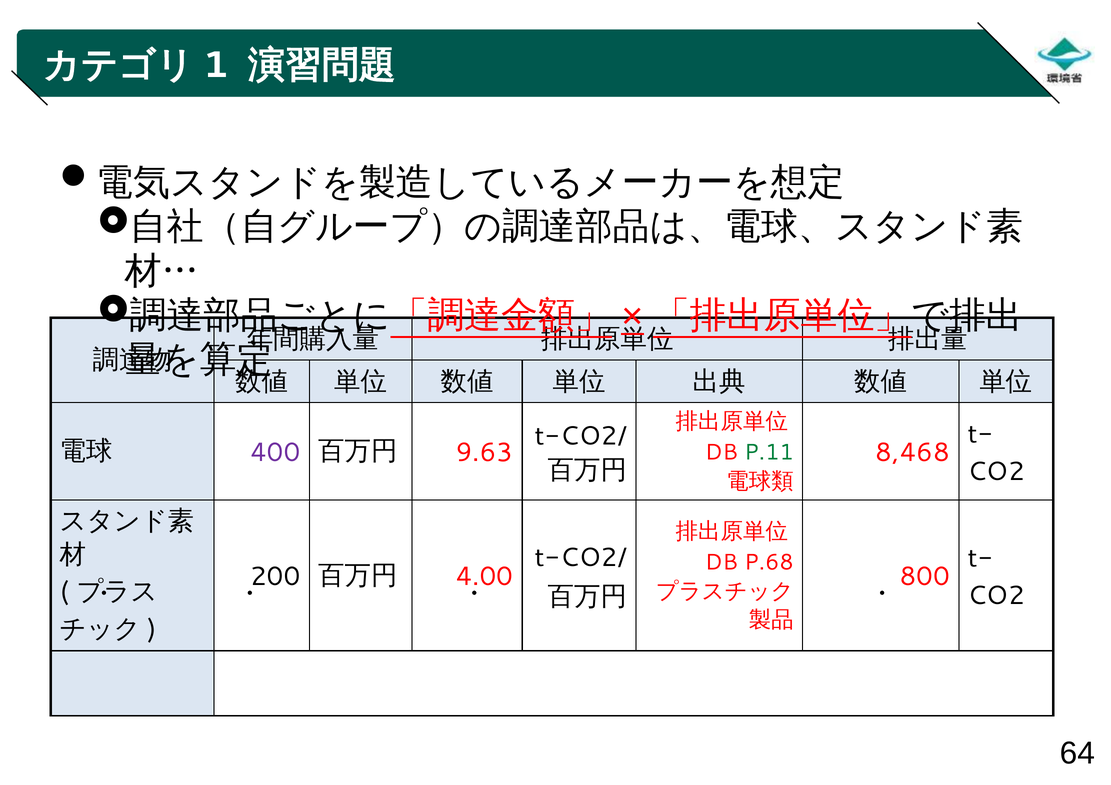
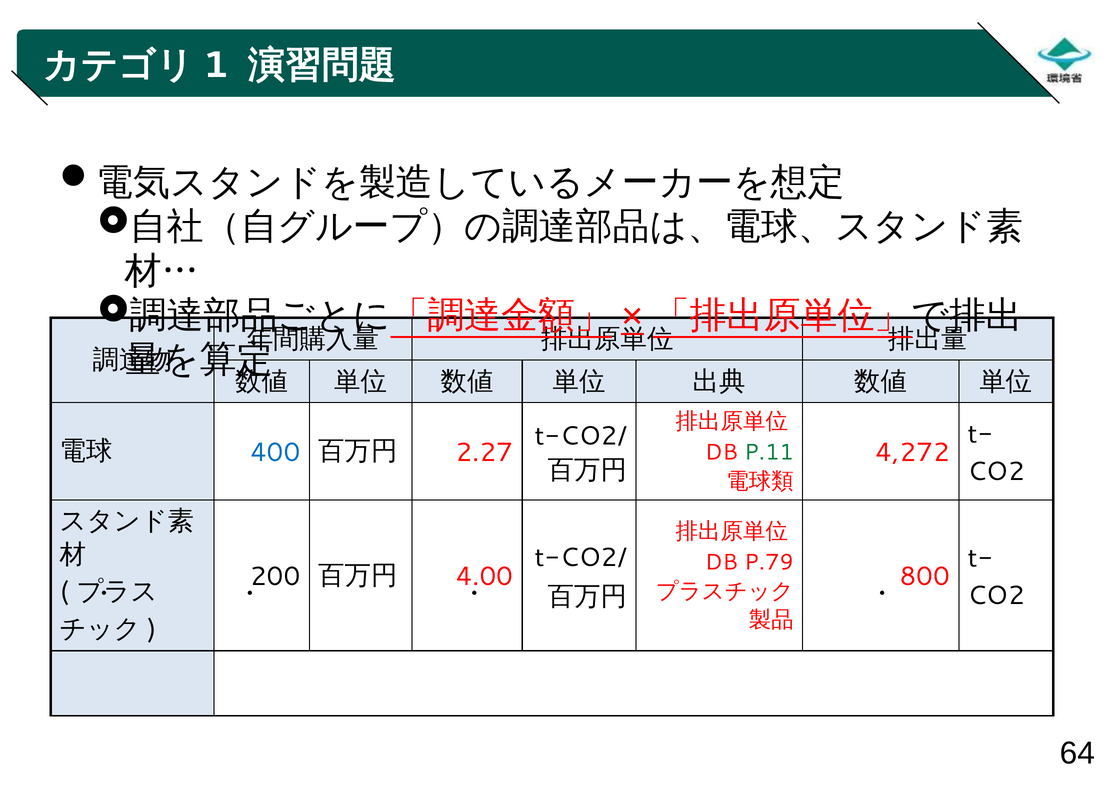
400 colour: purple -> blue
9.63: 9.63 -> 2.27
8,468: 8,468 -> 4,272
P.68: P.68 -> P.79
